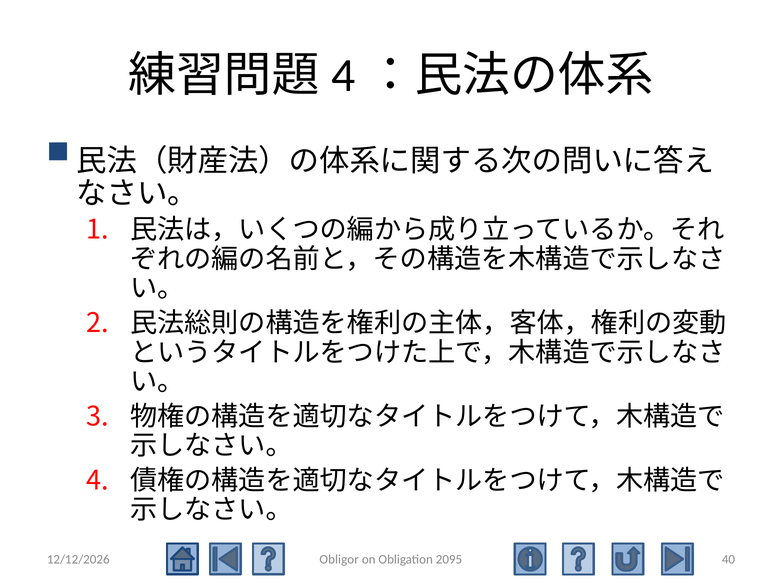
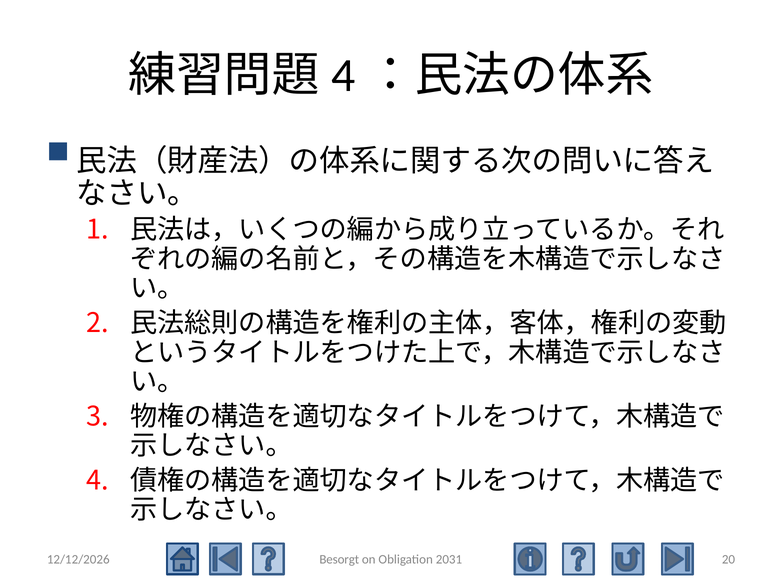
Obligor: Obligor -> Besorgt
2095: 2095 -> 2031
40: 40 -> 20
